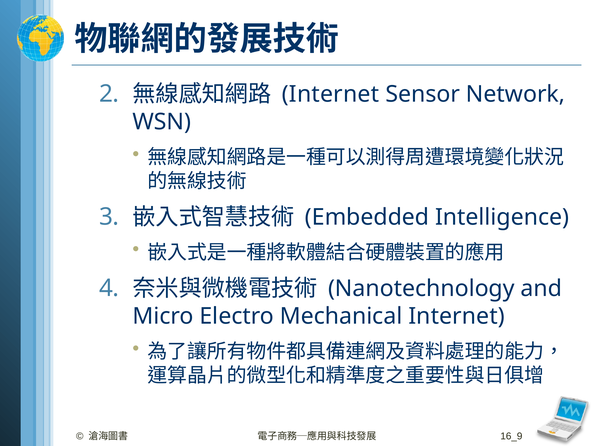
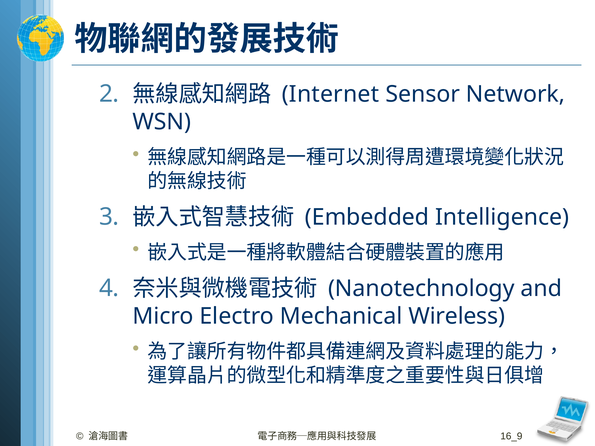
Mechanical Internet: Internet -> Wireless
